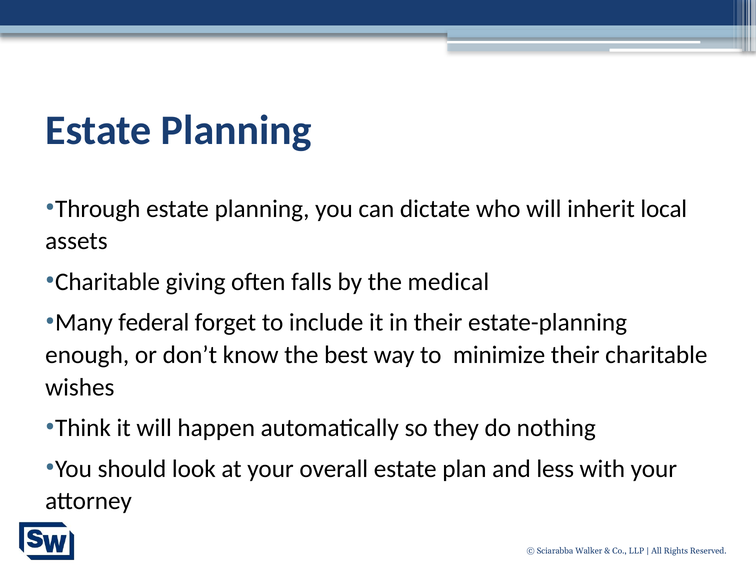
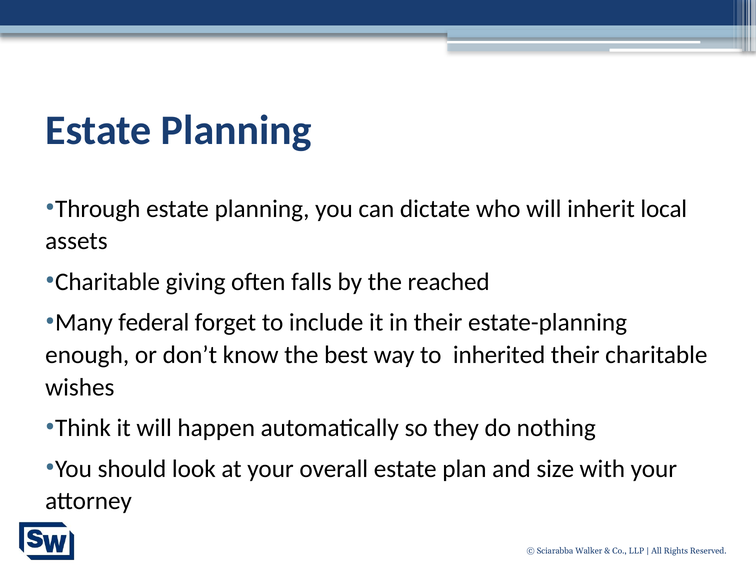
medical: medical -> reached
minimize: minimize -> inherited
less: less -> size
